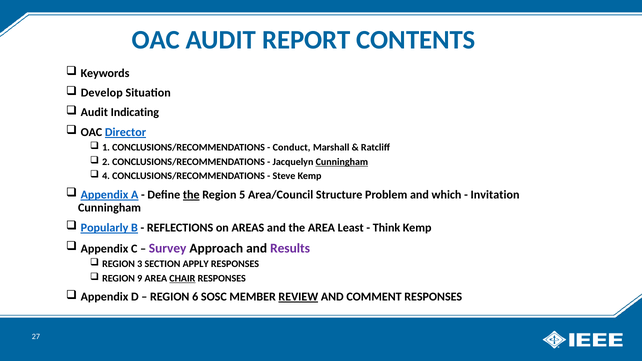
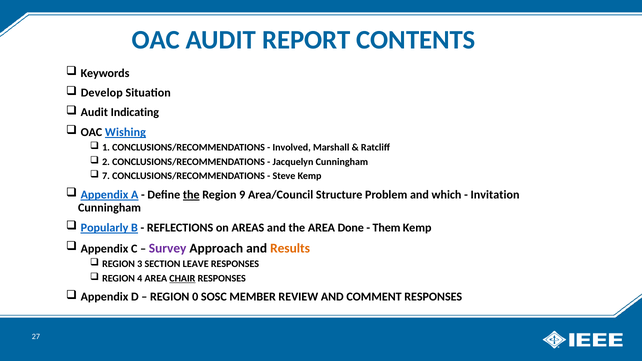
Director: Director -> Wishing
Conduct: Conduct -> Involved
Cunningham at (342, 162) underline: present -> none
4: 4 -> 7
5: 5 -> 9
Least: Least -> Done
Think: Think -> Them
Results colour: purple -> orange
APPLY: APPLY -> LEAVE
9: 9 -> 4
6: 6 -> 0
REVIEW underline: present -> none
